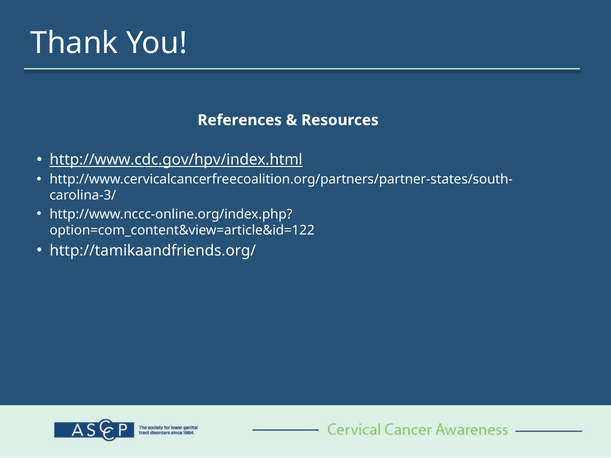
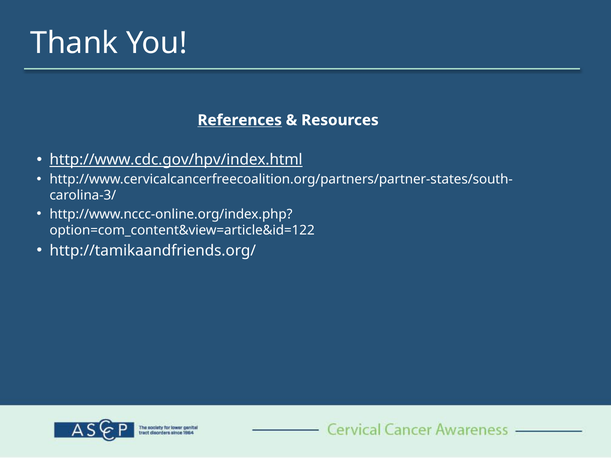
References underline: none -> present
